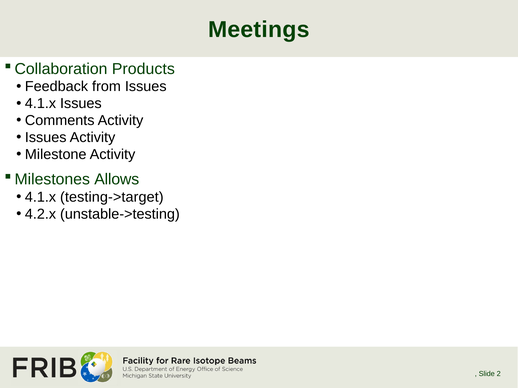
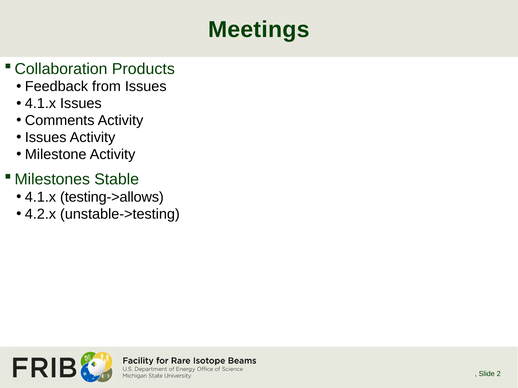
Allows: Allows -> Stable
testing->target: testing->target -> testing->allows
